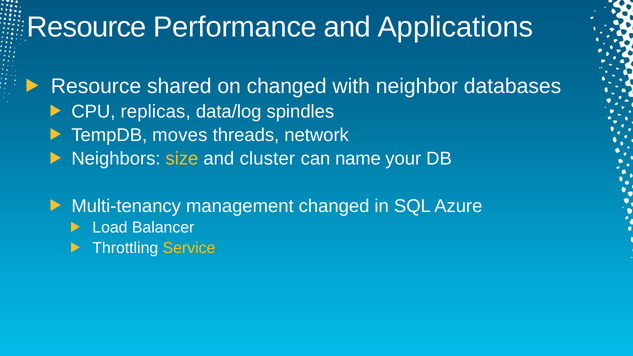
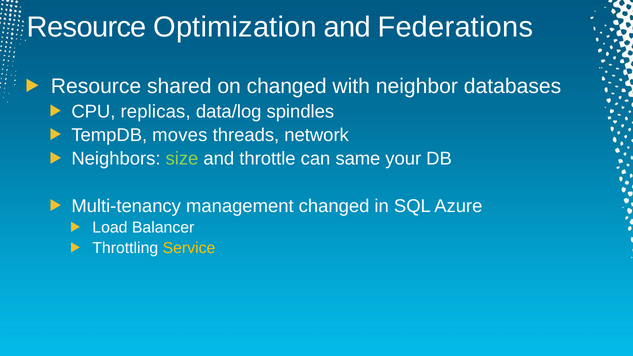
Performance: Performance -> Optimization
Applications: Applications -> Federations
size colour: yellow -> light green
cluster: cluster -> throttle
name: name -> same
